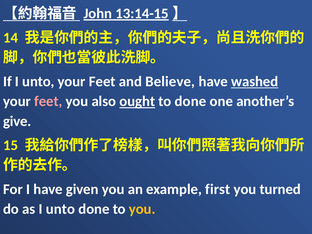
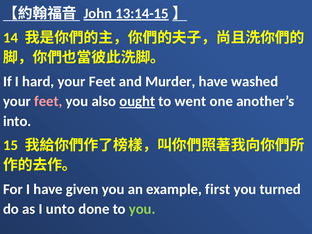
If I unto: unto -> hard
Believe: Believe -> Murder
washed underline: present -> none
to done: done -> went
give: give -> into
you at (142, 209) colour: yellow -> light green
